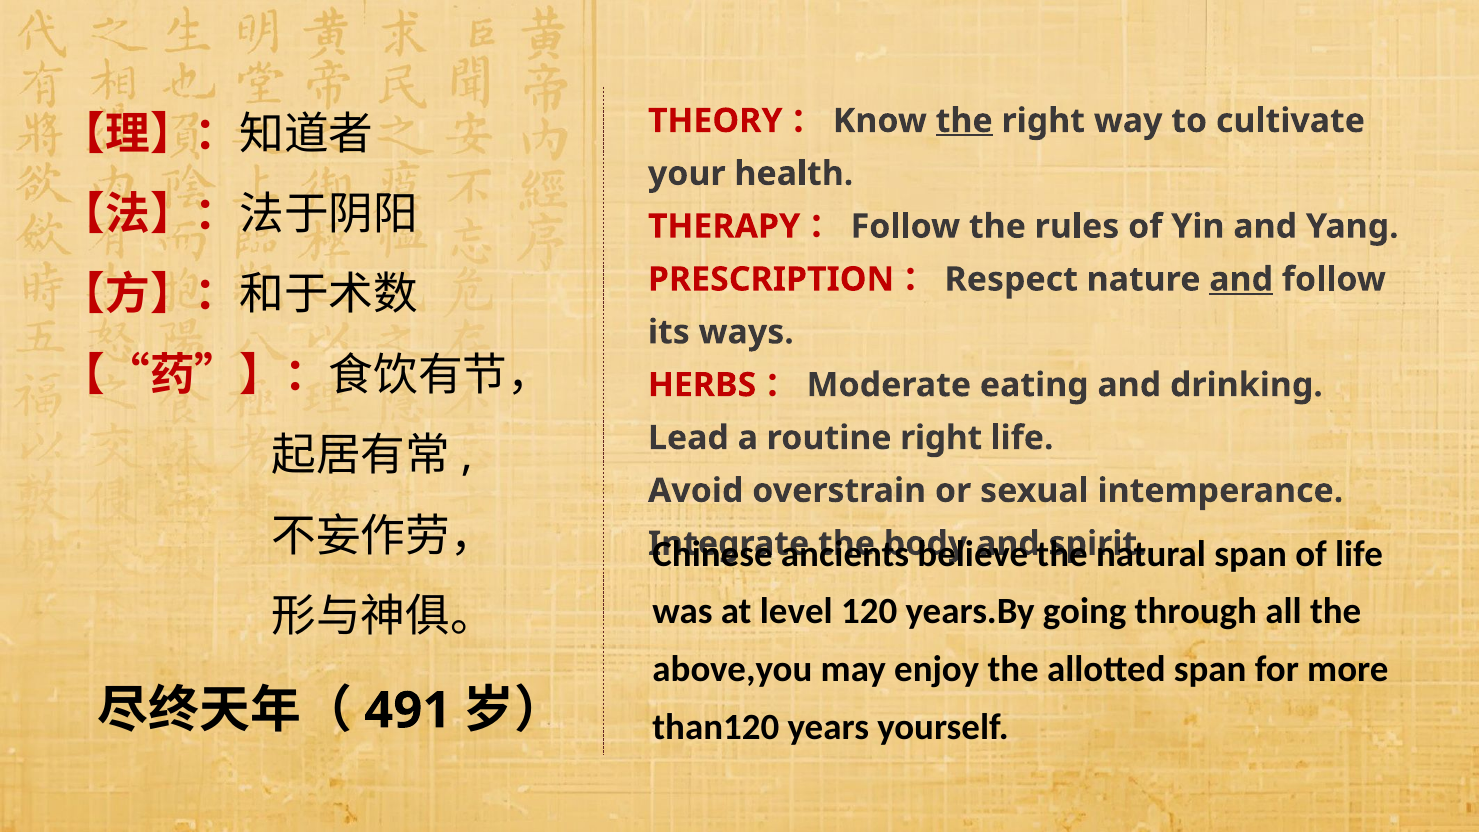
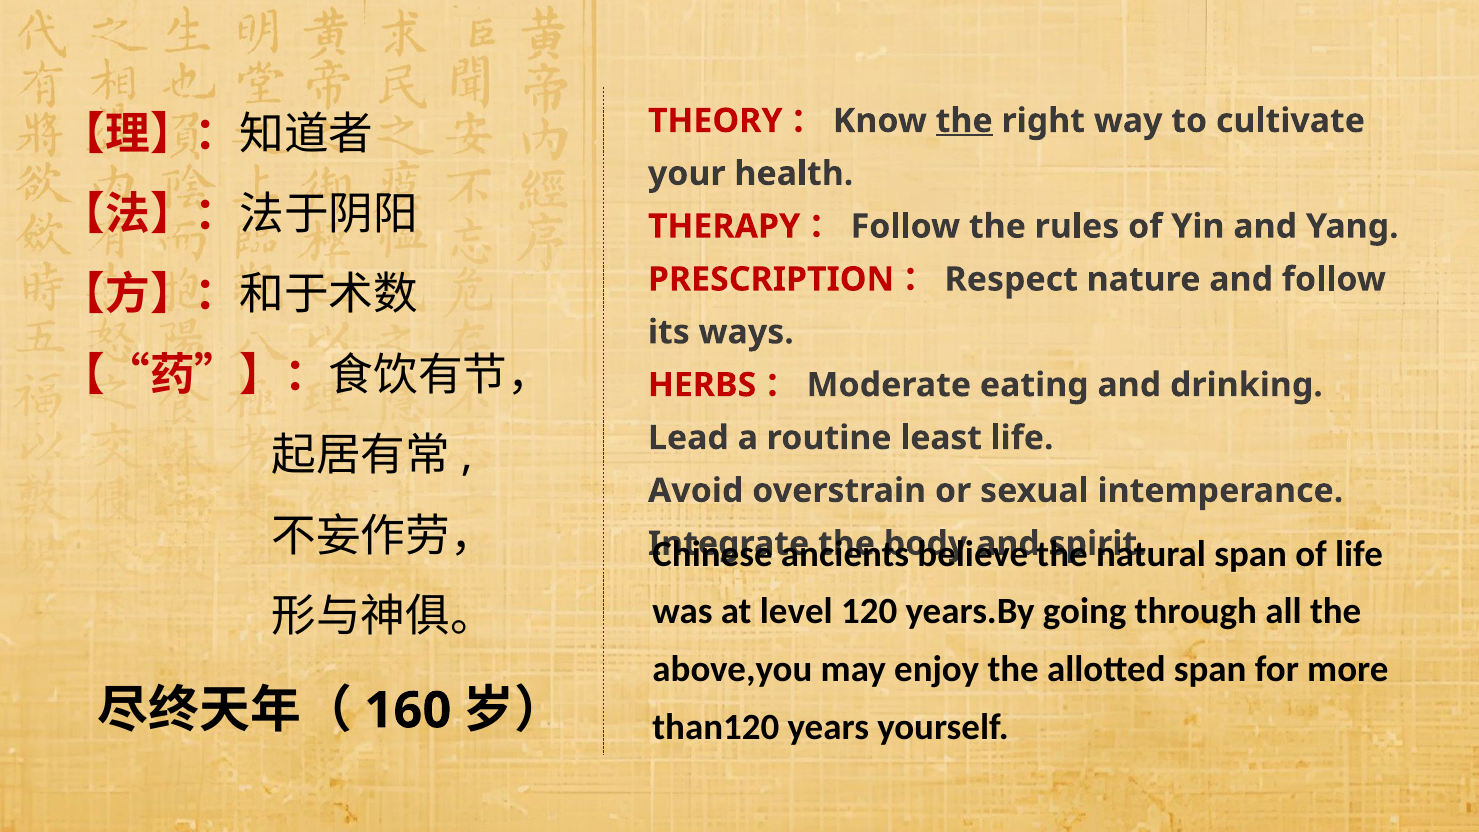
and at (1241, 279) underline: present -> none
routine right: right -> least
491: 491 -> 160
